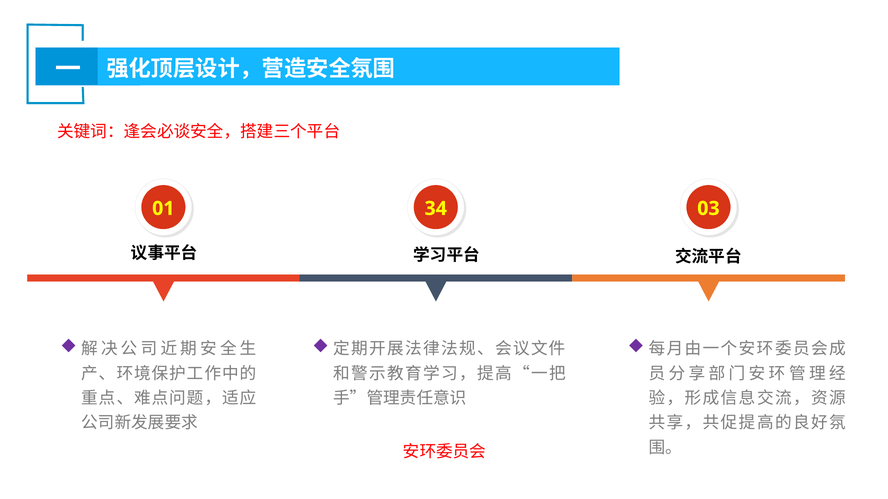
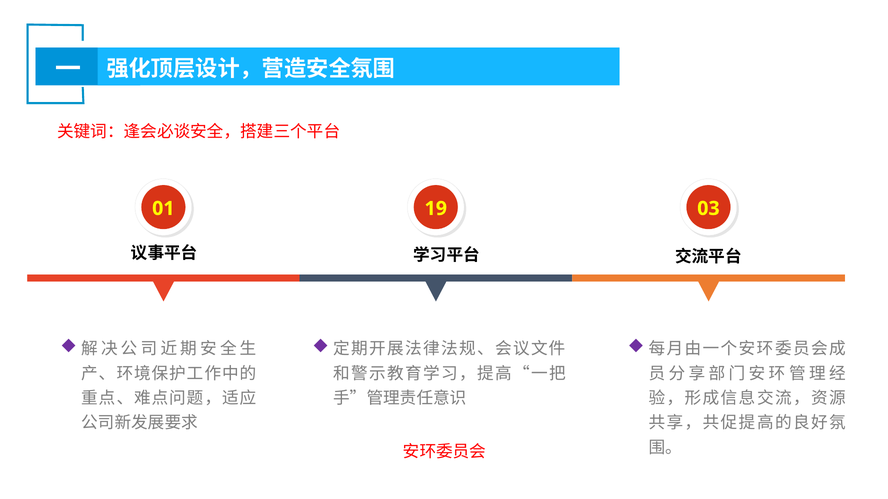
34: 34 -> 19
